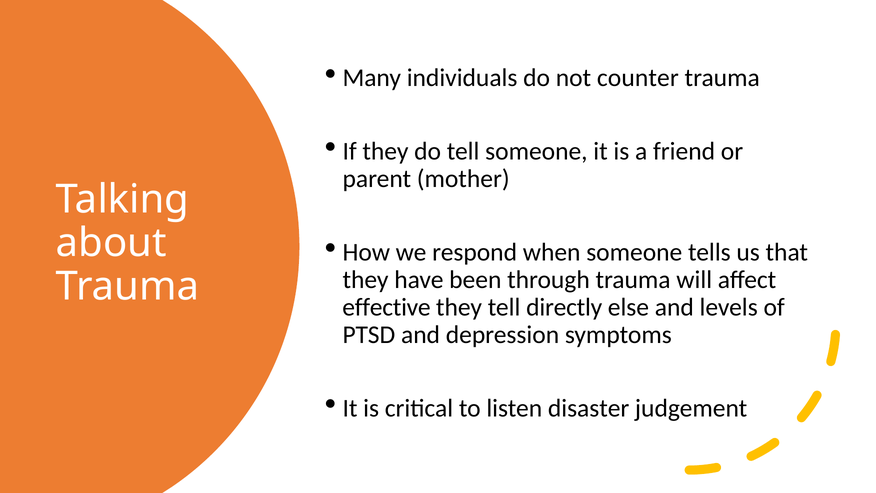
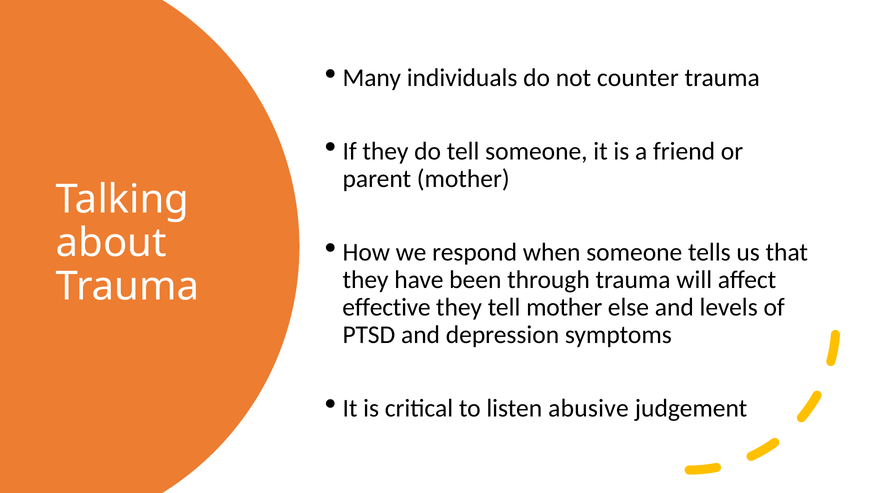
tell directly: directly -> mother
disaster: disaster -> abusive
